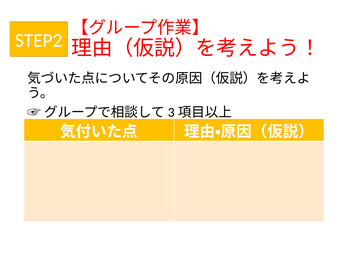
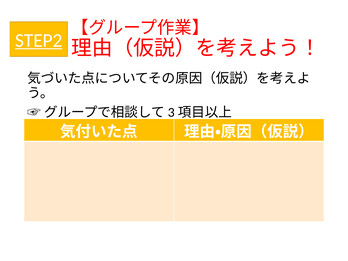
STEP2 underline: none -> present
